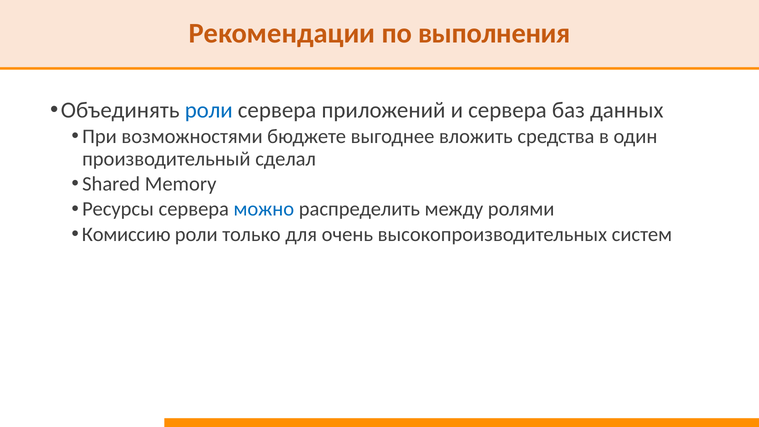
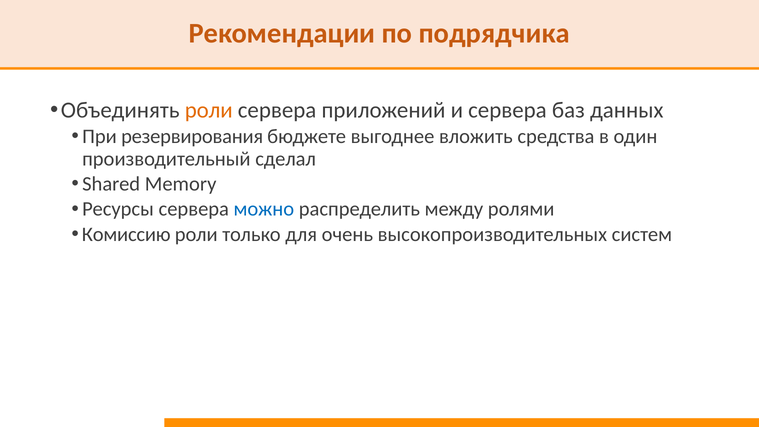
выполнения: выполнения -> подрядчика
роли at (209, 110) colour: blue -> orange
возможностями: возможностями -> резервирования
